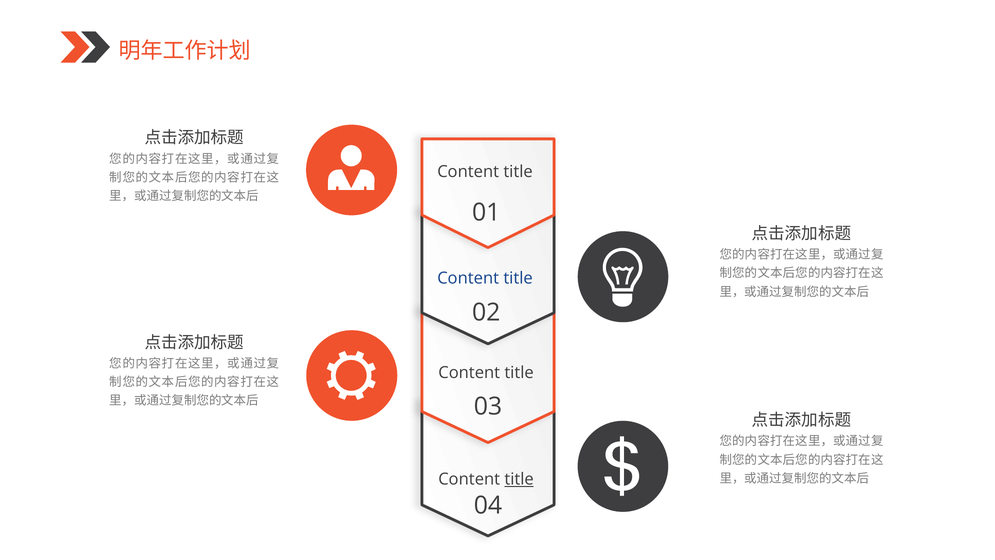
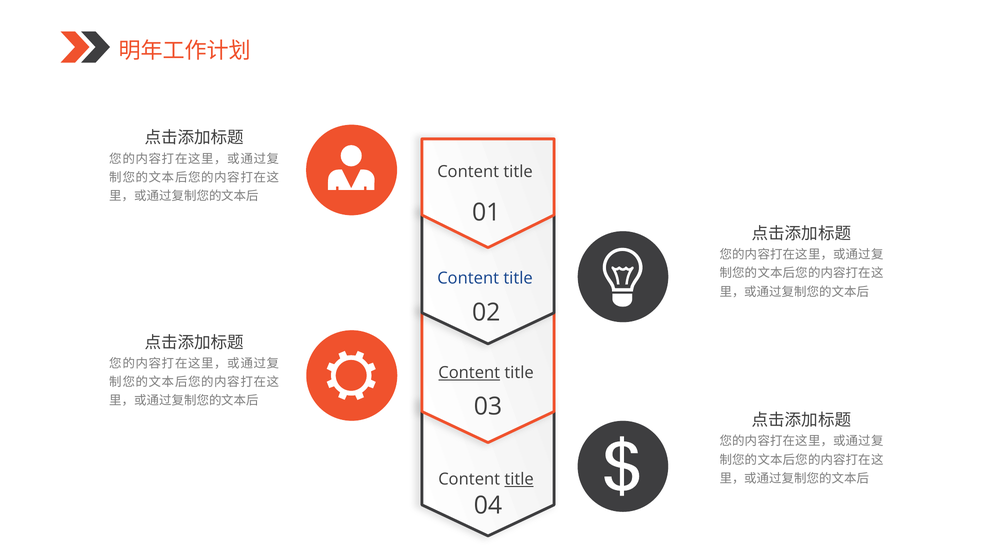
Content at (469, 373) underline: none -> present
